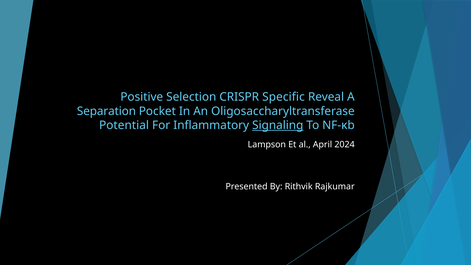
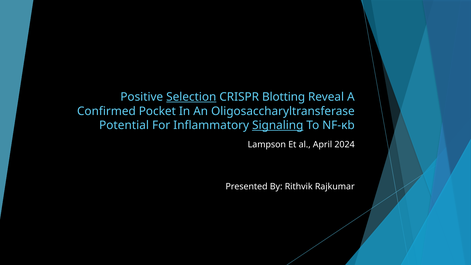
Selection underline: none -> present
Specific: Specific -> Blotting
Separation: Separation -> Confirmed
